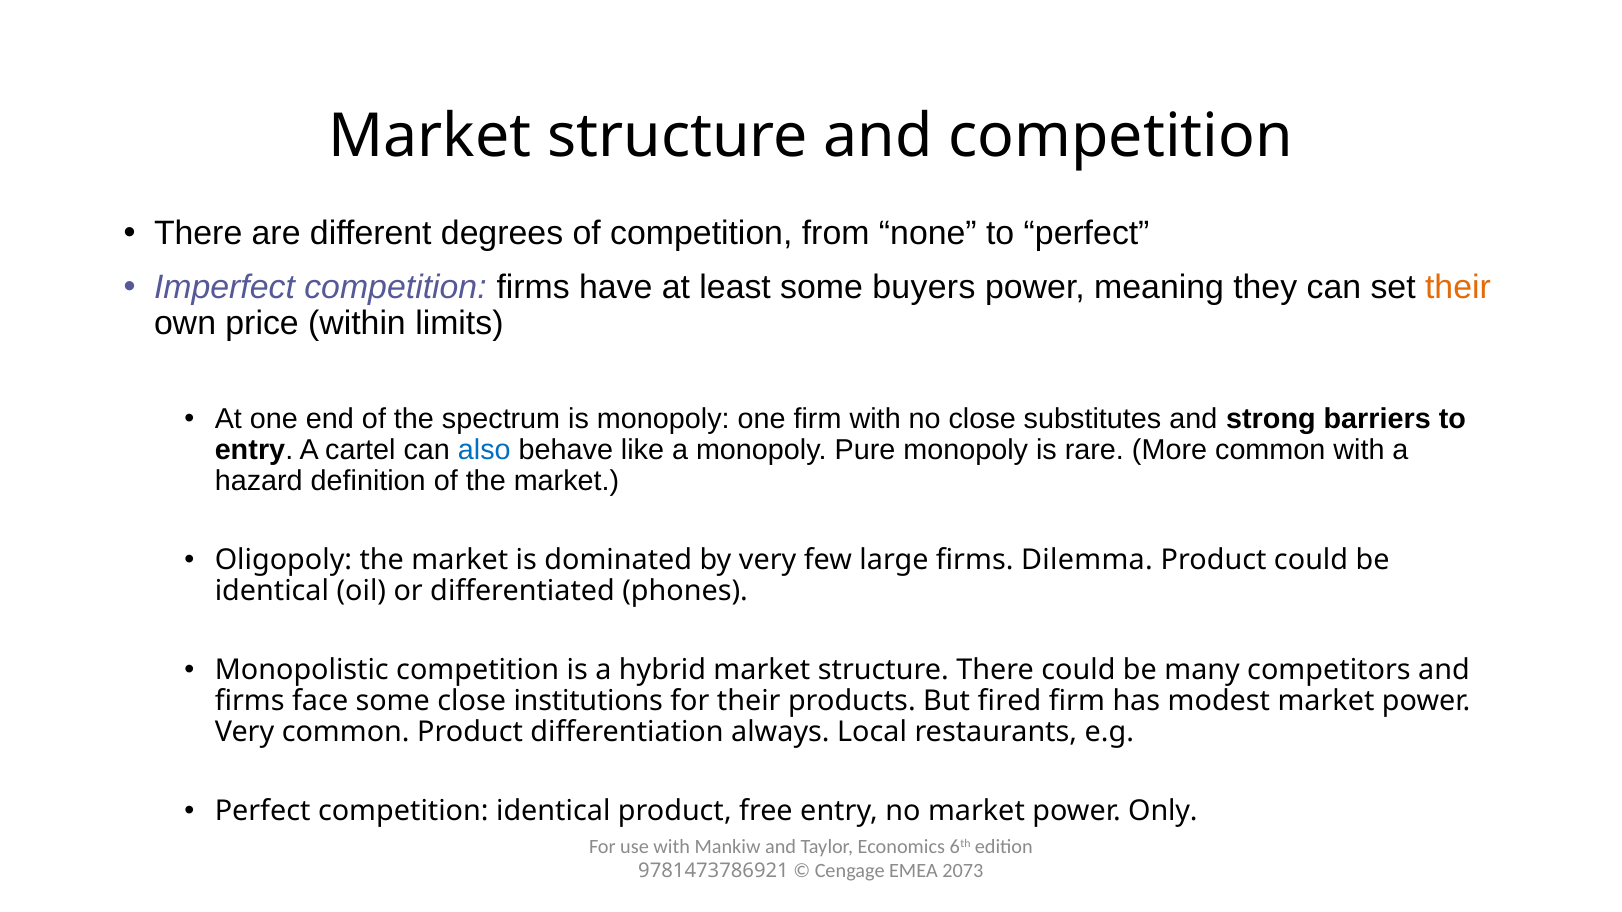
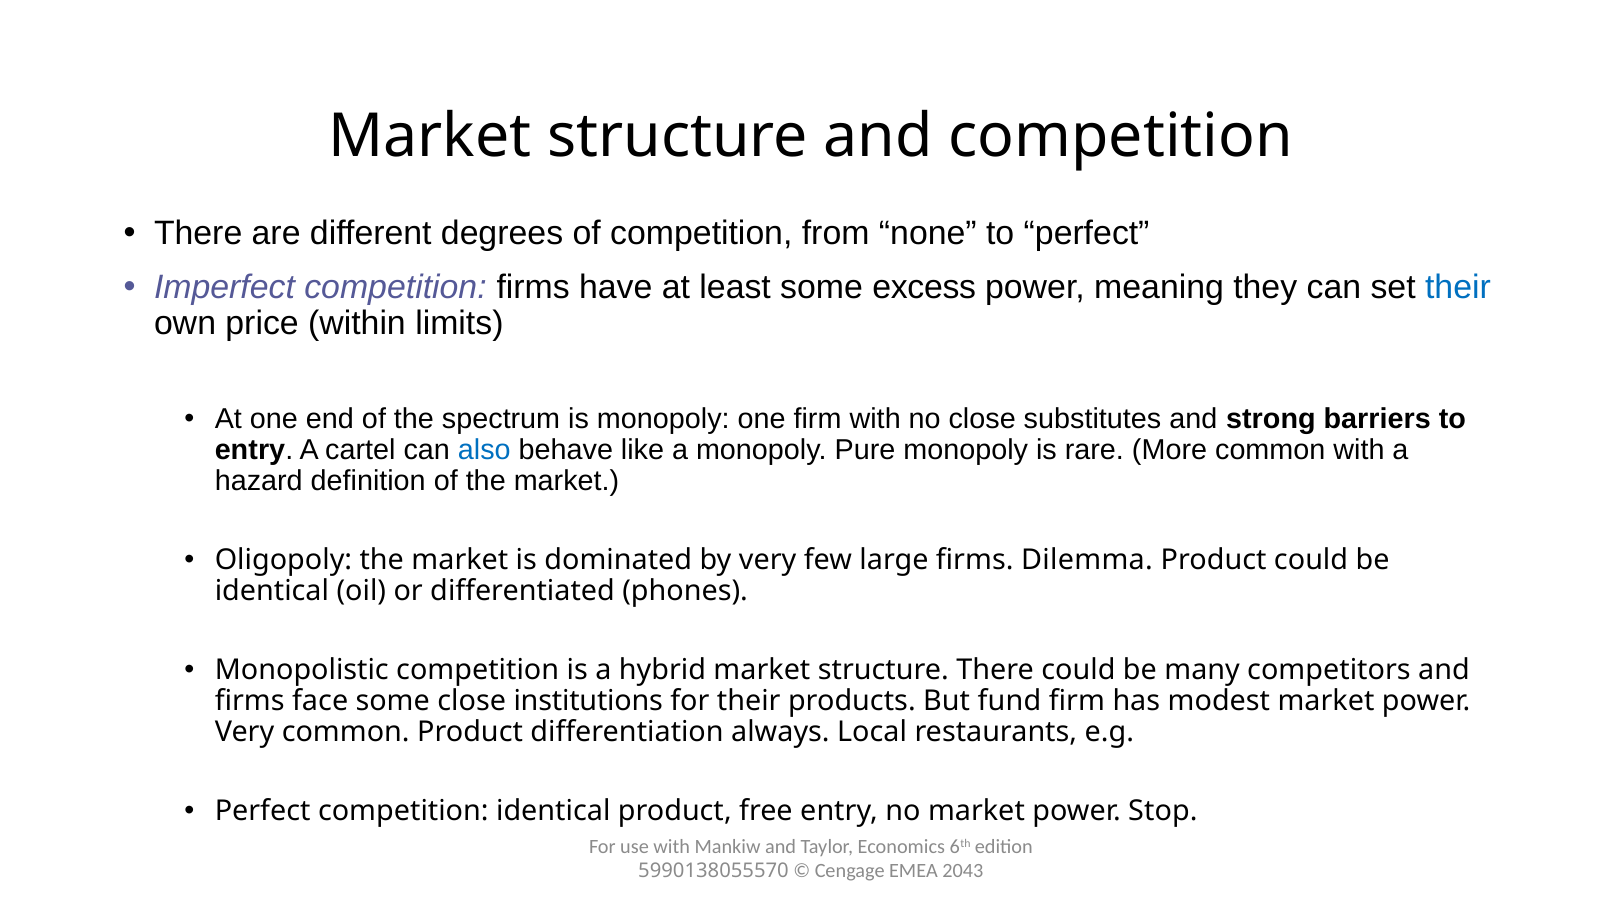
buyers: buyers -> excess
their at (1458, 287) colour: orange -> blue
fired: fired -> fund
Only: Only -> Stop
9781473786921: 9781473786921 -> 5990138055570
2073: 2073 -> 2043
